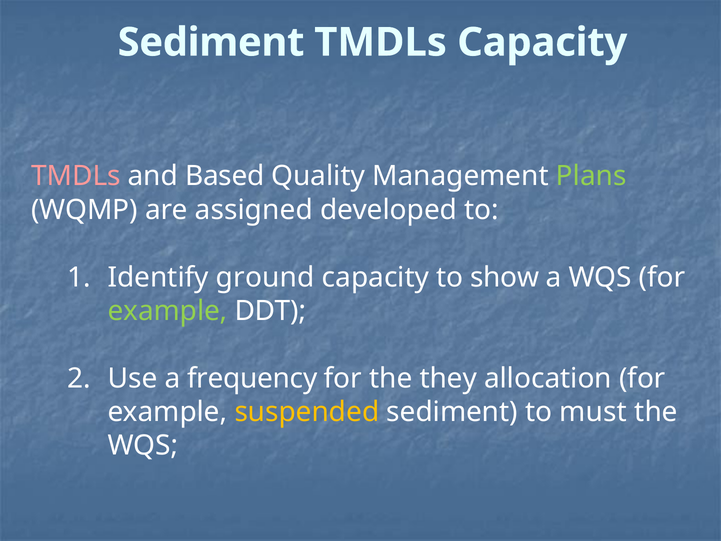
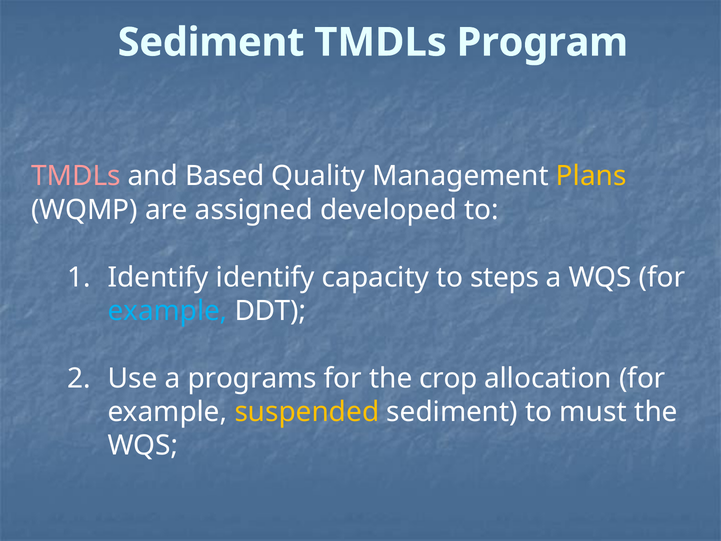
TMDLs Capacity: Capacity -> Program
Plans colour: light green -> yellow
Identify ground: ground -> identify
show: show -> steps
example at (168, 311) colour: light green -> light blue
frequency: frequency -> programs
they: they -> crop
